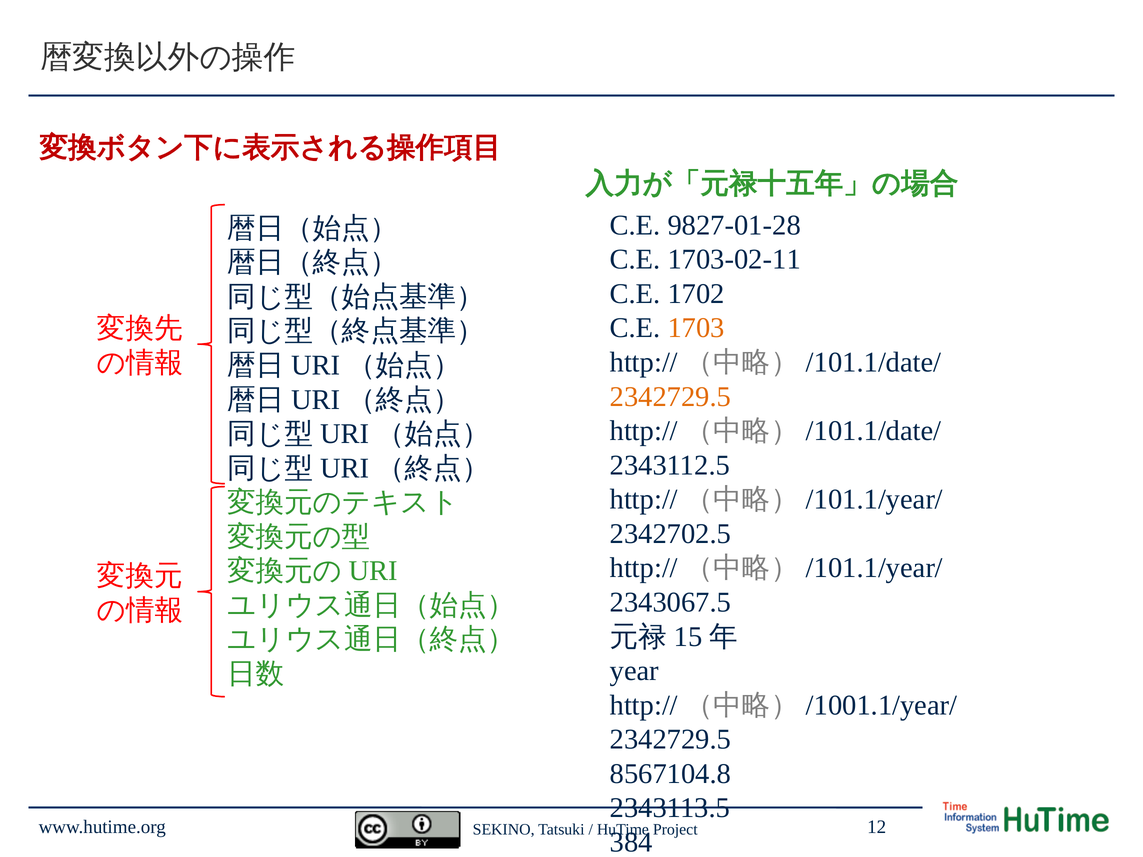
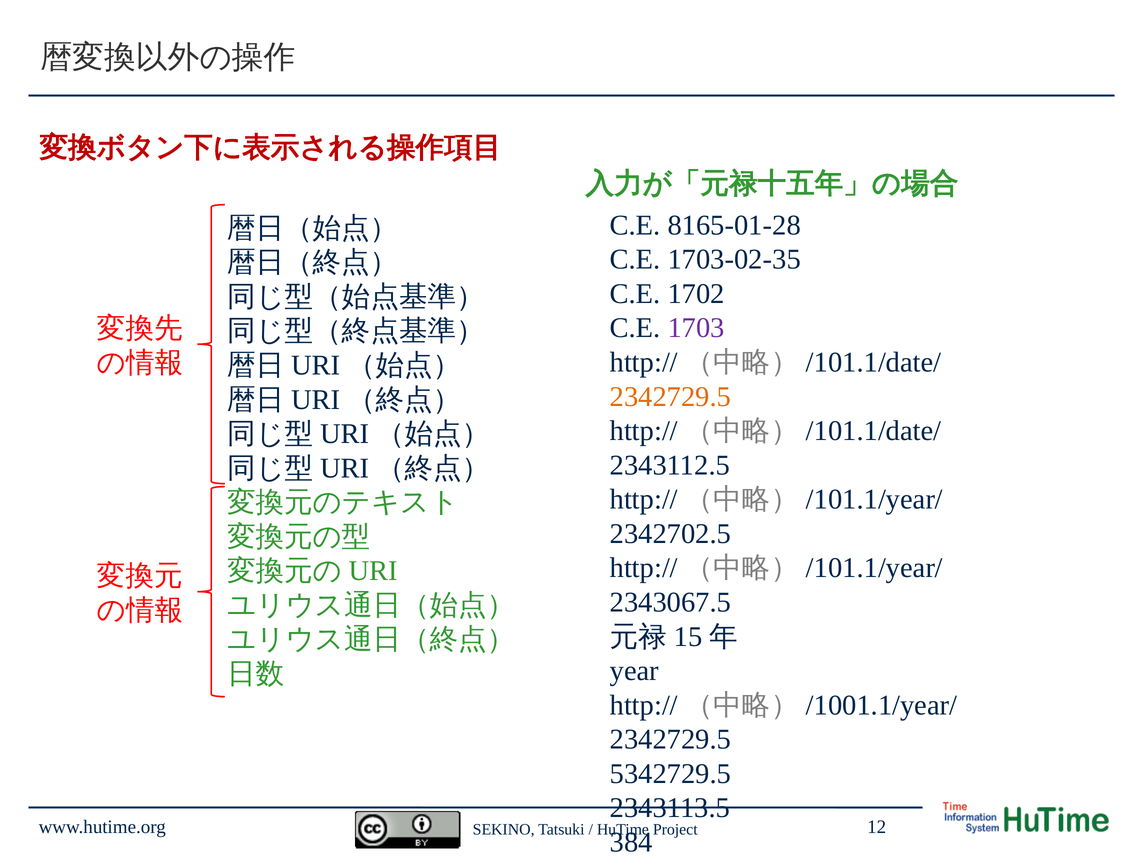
9827-01-28: 9827-01-28 -> 8165-01-28
1703-02-11: 1703-02-11 -> 1703-02-35
1703 colour: orange -> purple
8567104.8: 8567104.8 -> 5342729.5
